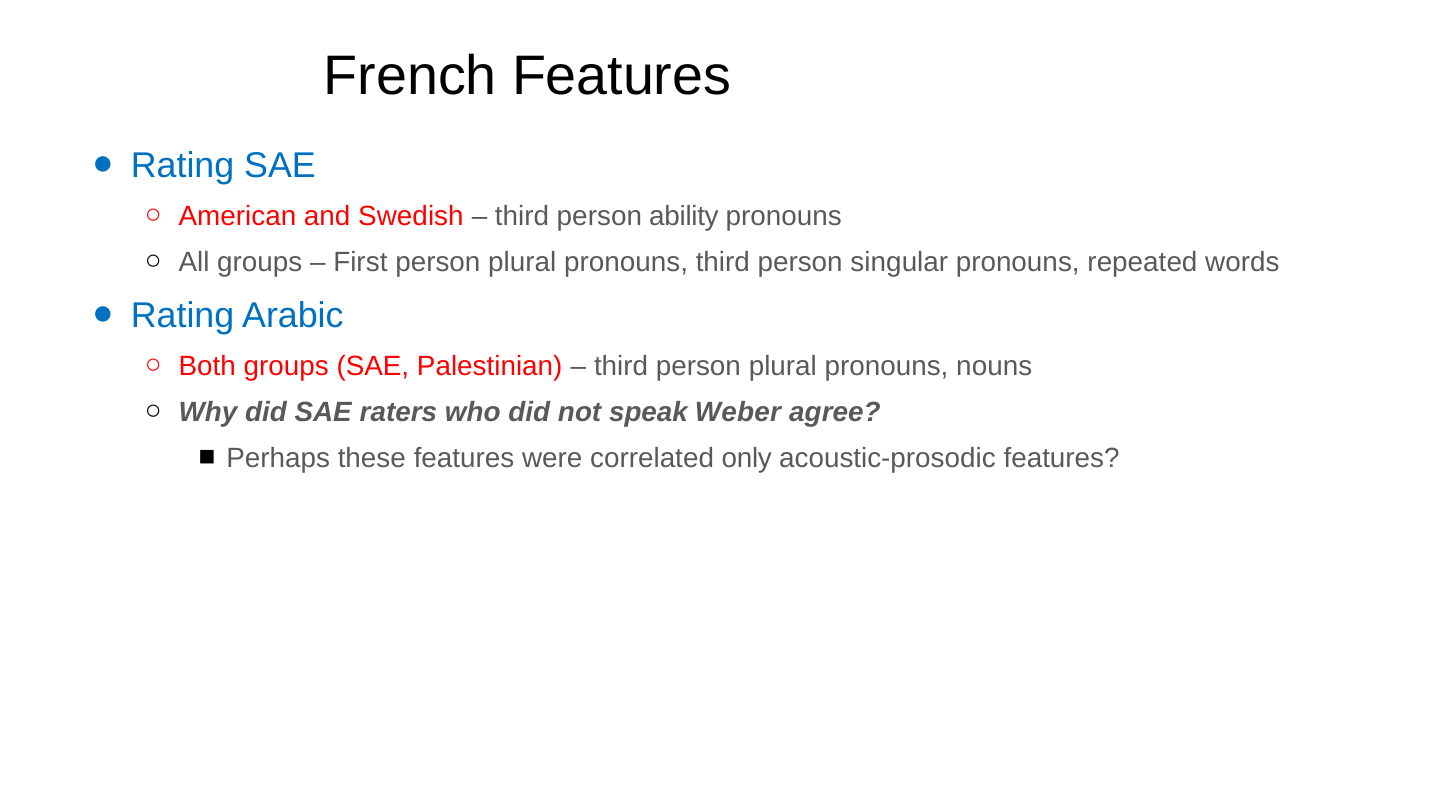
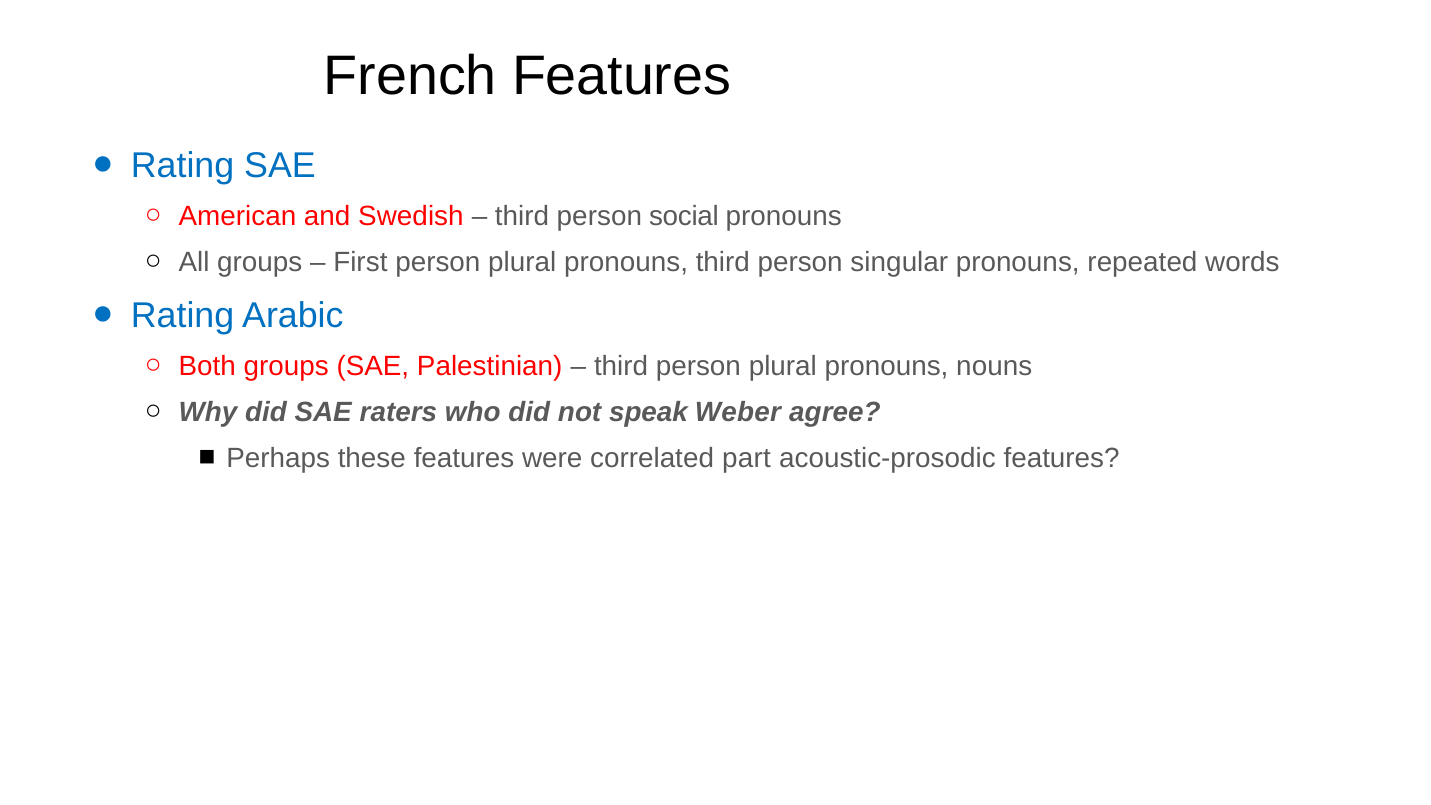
ability: ability -> social
only: only -> part
